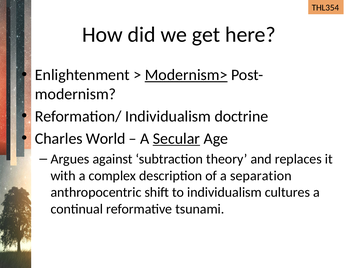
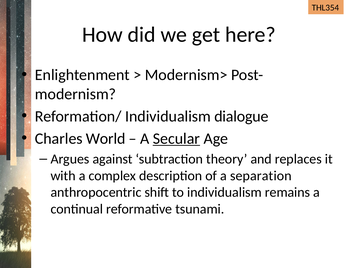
Modernism> underline: present -> none
doctrine: doctrine -> dialogue
cultures: cultures -> remains
